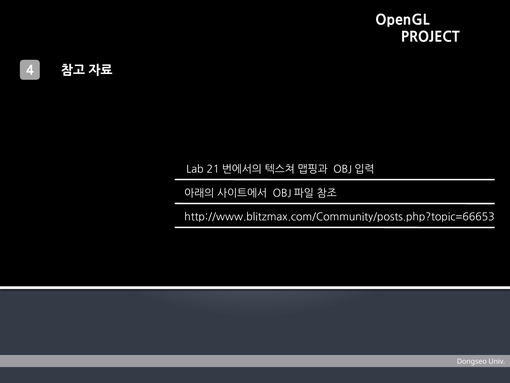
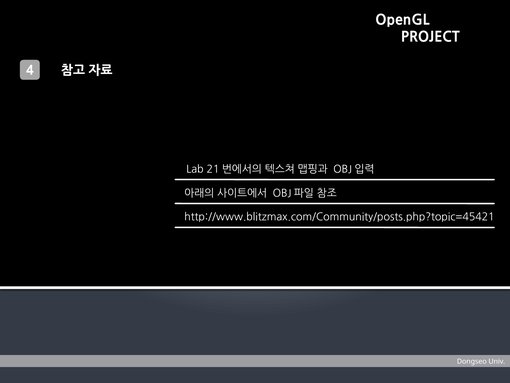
http://www.blitzmax.com/Community/posts.php?topic=66653: http://www.blitzmax.com/Community/posts.php?topic=66653 -> http://www.blitzmax.com/Community/posts.php?topic=45421
